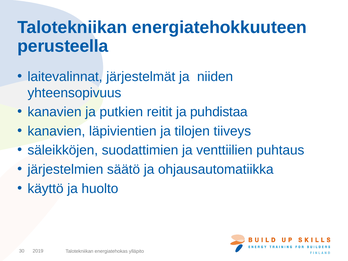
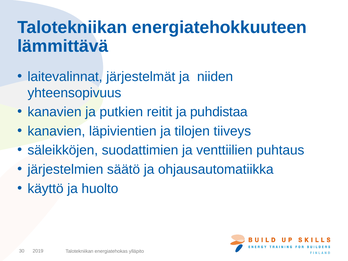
perusteella: perusteella -> lämmittävä
